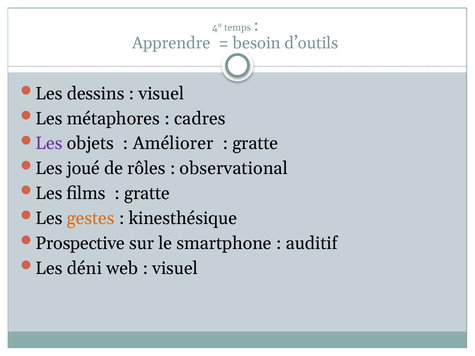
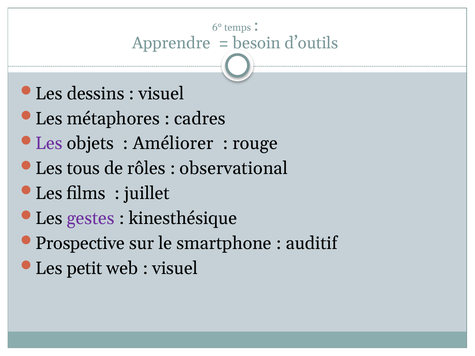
4°: 4° -> 6°
gratte at (255, 144): gratte -> rouge
joué: joué -> tous
gratte at (147, 193): gratte -> juillet
gestes colour: orange -> purple
déni: déni -> petit
